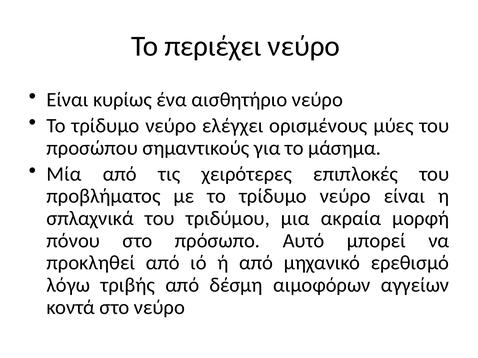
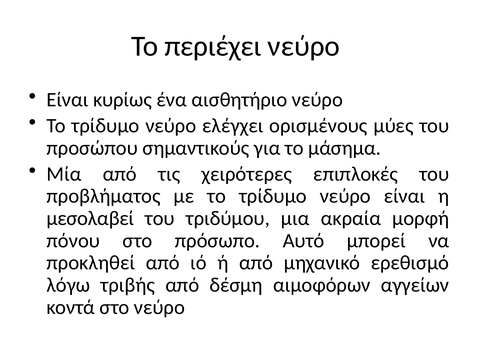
σπλαχνικά: σπλαχνικά -> μεσολαβεί
